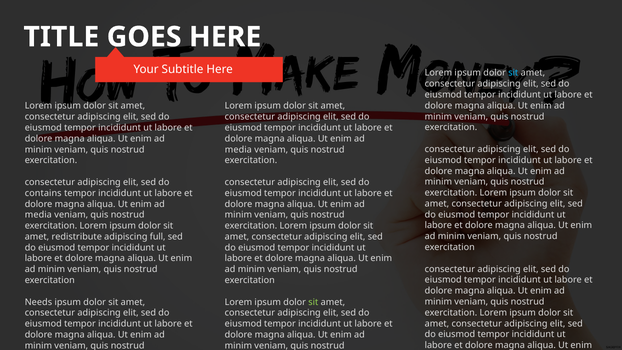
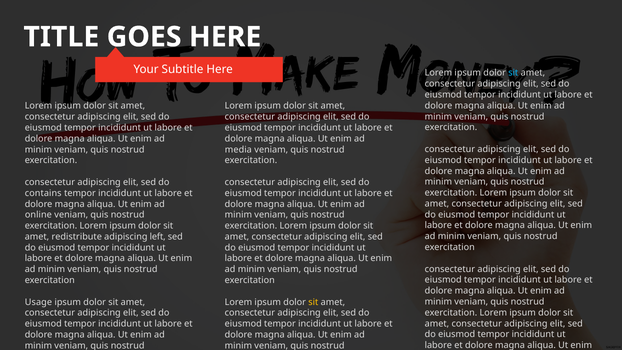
media at (38, 215): media -> online
full: full -> left
Needs: Needs -> Usage
sit at (313, 302) colour: light green -> yellow
